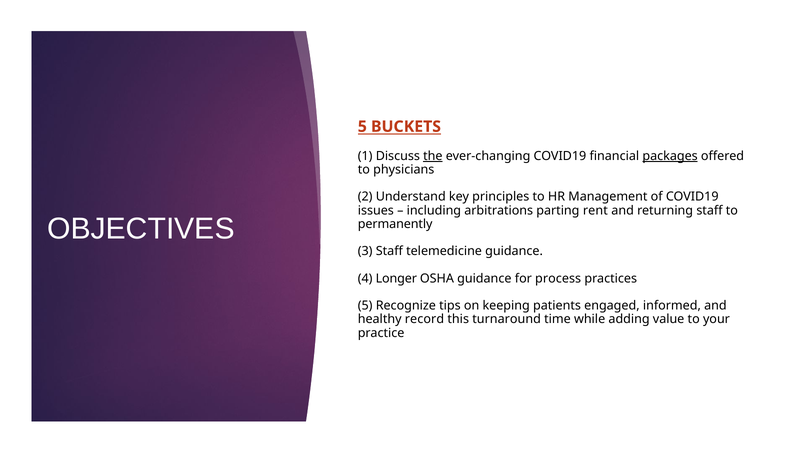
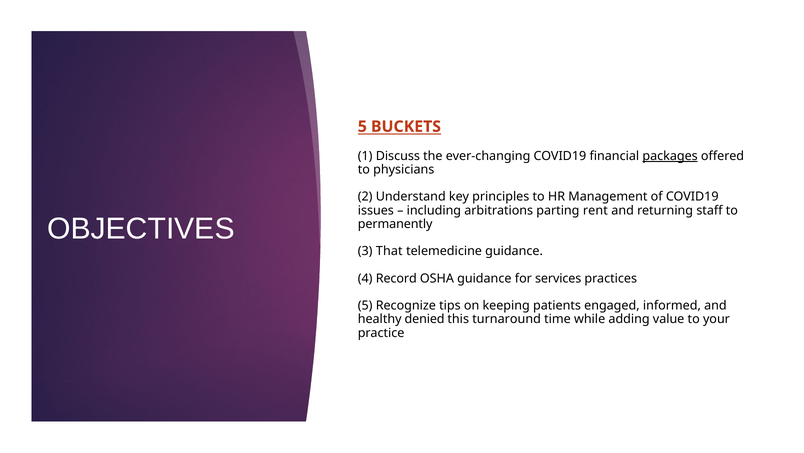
the underline: present -> none
3 Staff: Staff -> That
Longer: Longer -> Record
process: process -> services
record: record -> denied
